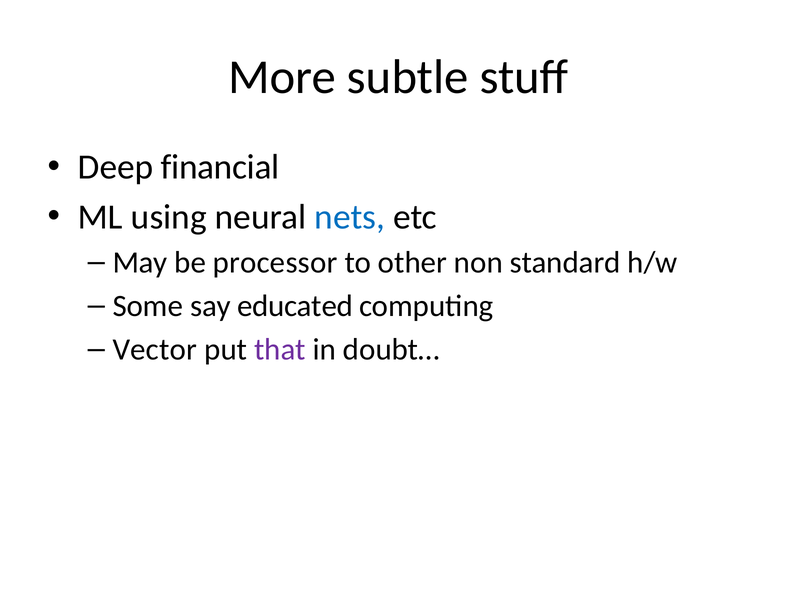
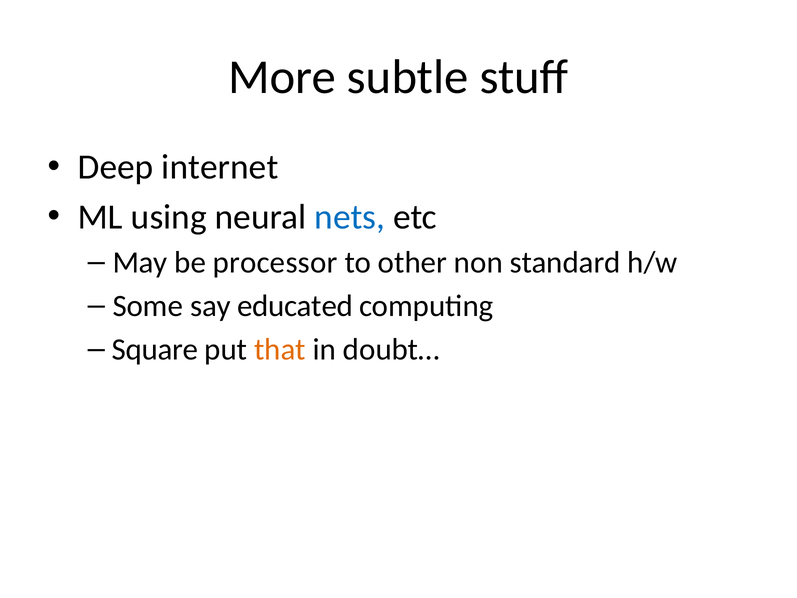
financial: financial -> internet
Vector: Vector -> Square
that colour: purple -> orange
